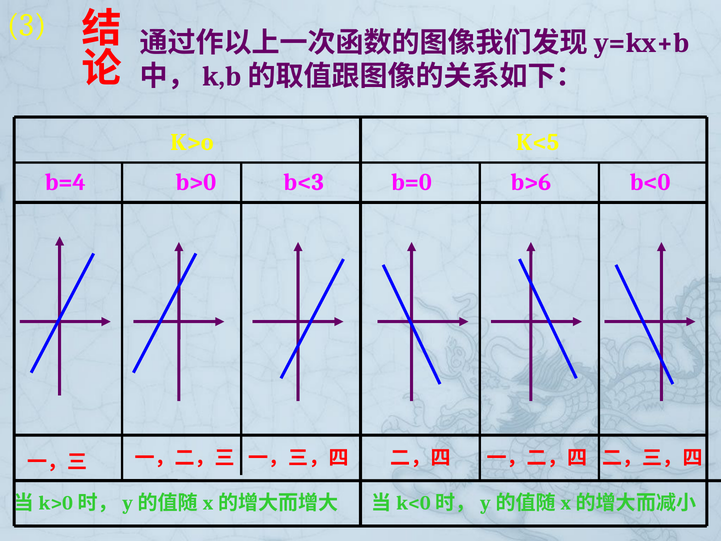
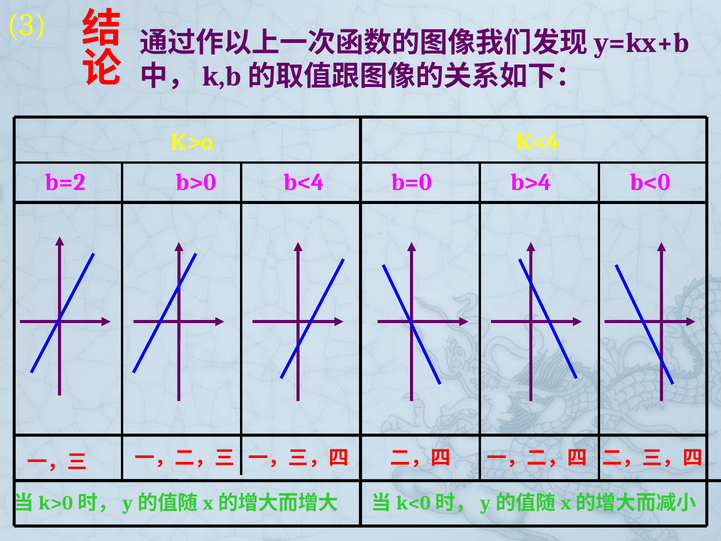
K<5: K<5 -> K<4
b=4: b=4 -> b=2
b<3: b<3 -> b<4
b>6: b>6 -> b>4
